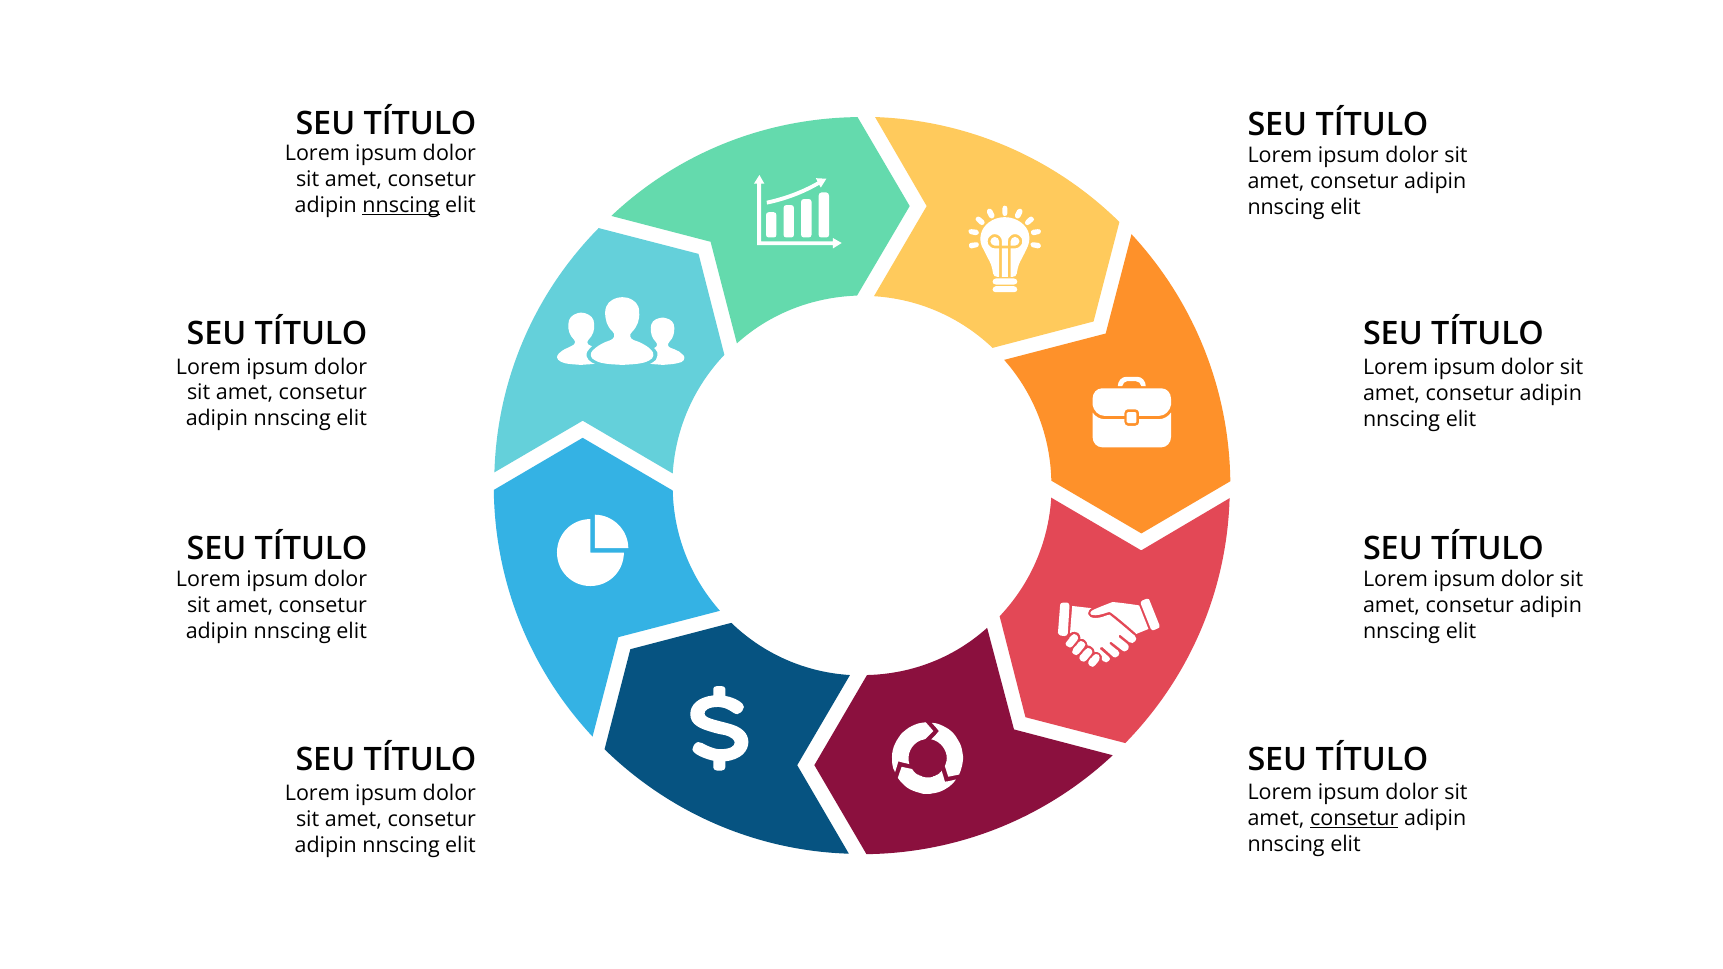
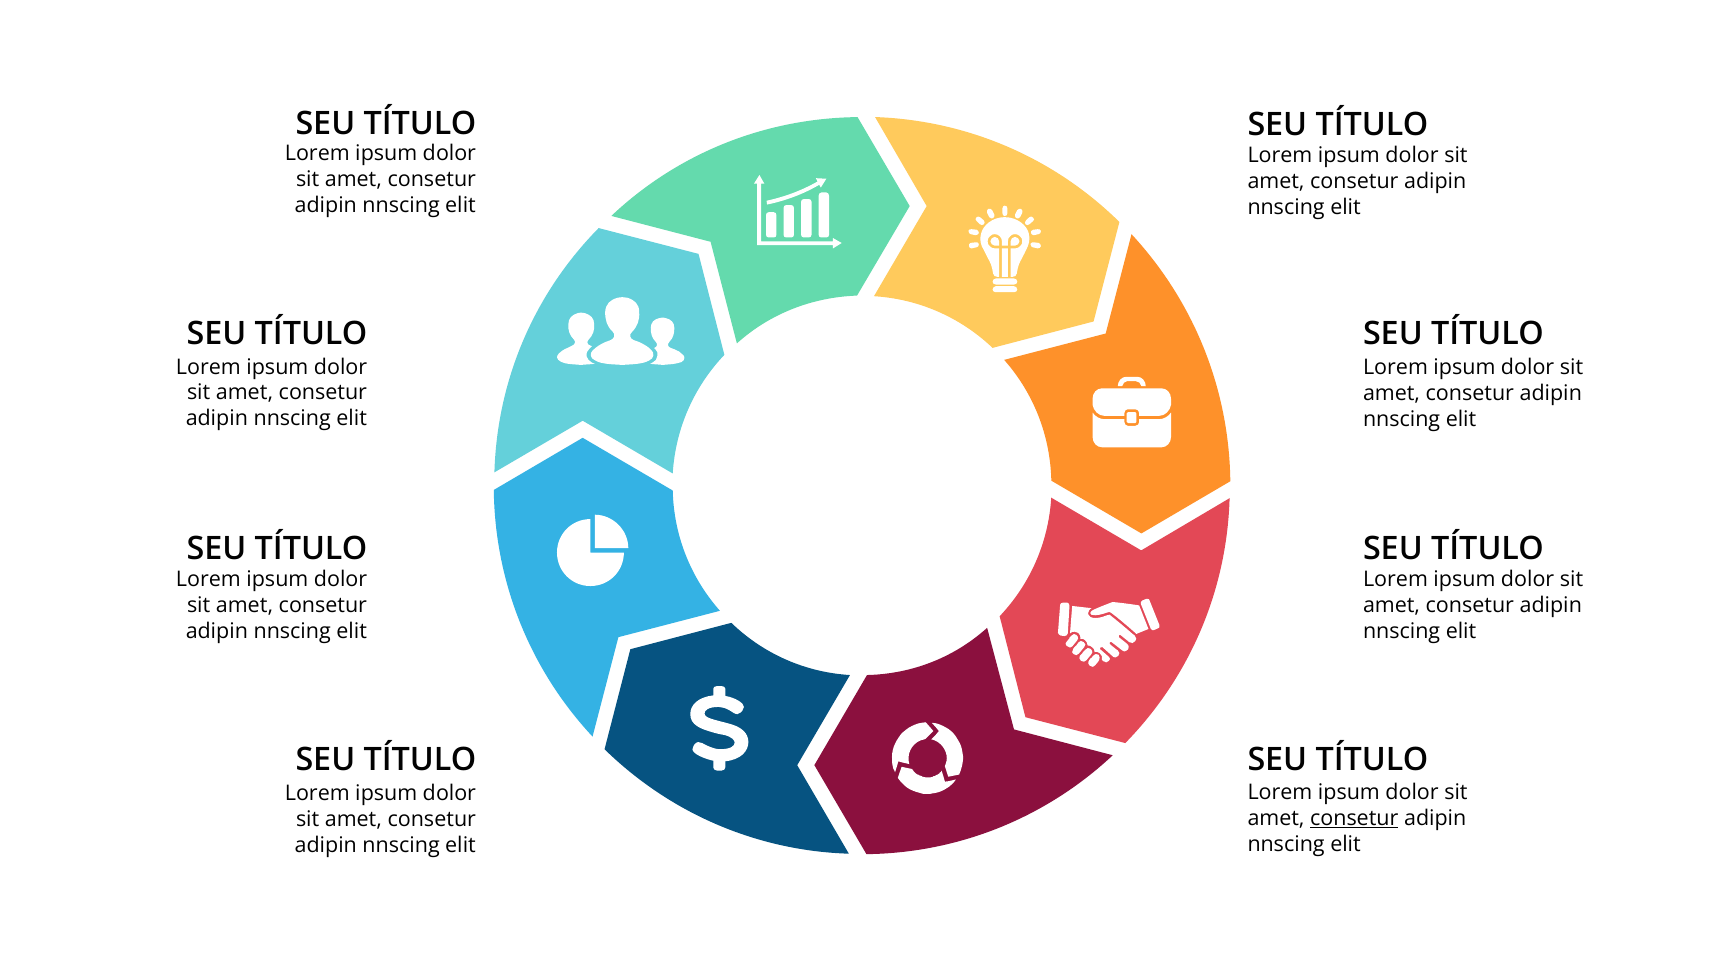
nnscing at (401, 205) underline: present -> none
